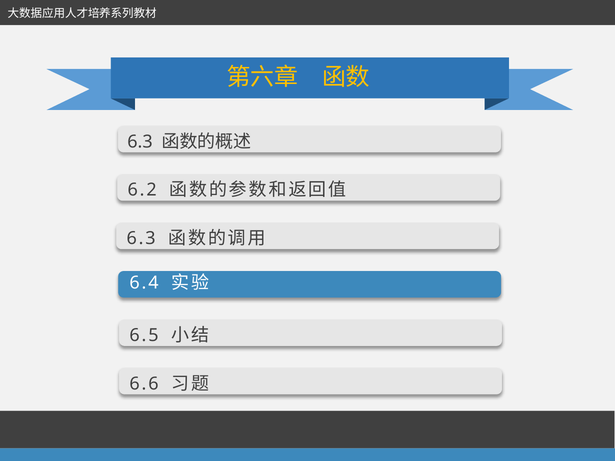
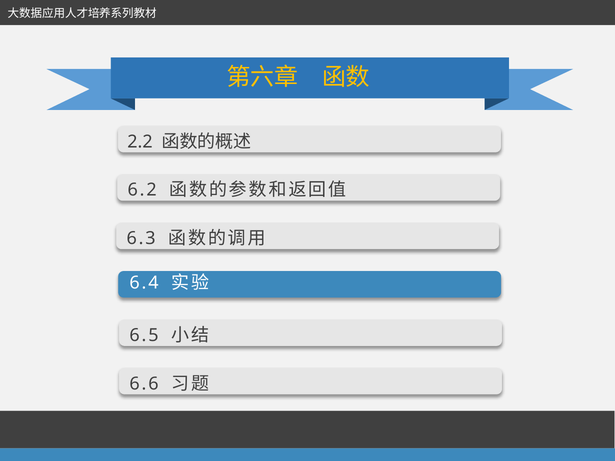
6.3 at (140, 142): 6.3 -> 2.2
